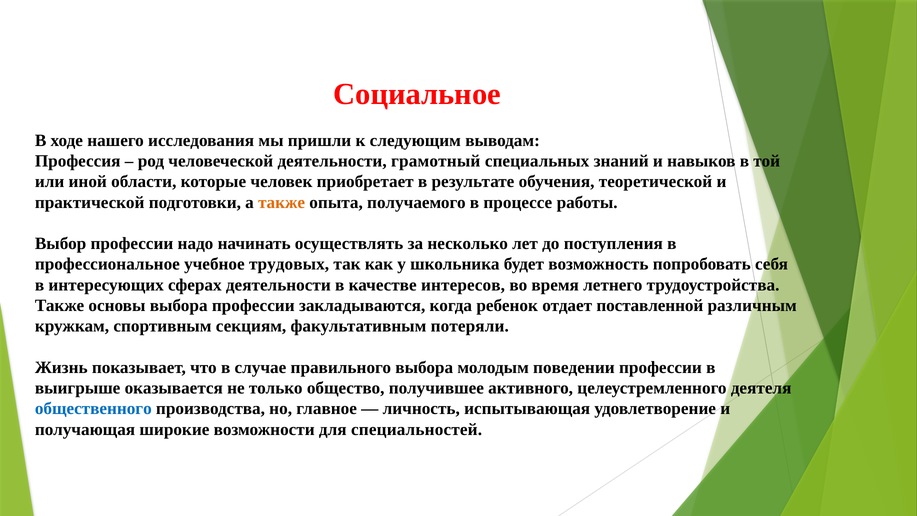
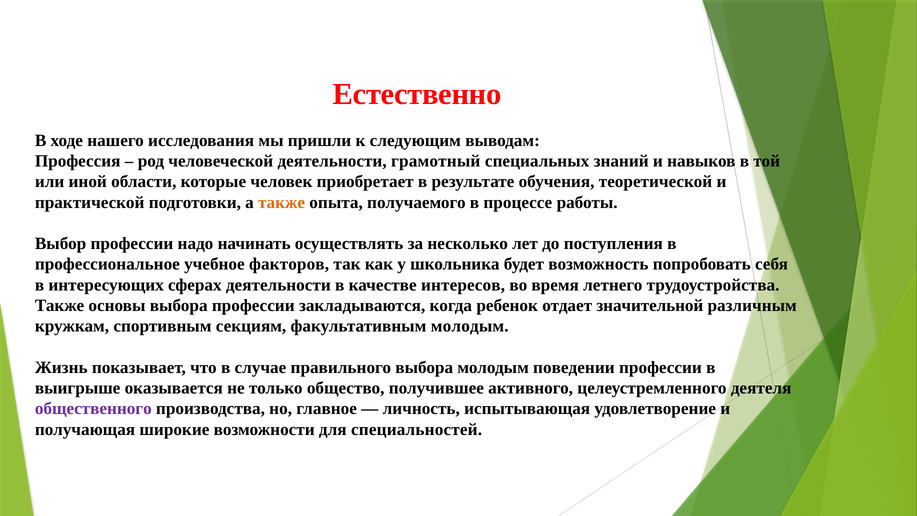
Социальное: Социальное -> Естественно
трудовых: трудовых -> факторов
поставленной: поставленной -> значительной
факультативным потеряли: потеряли -> молодым
общественного colour: blue -> purple
